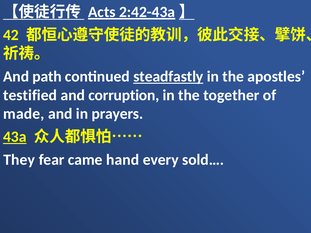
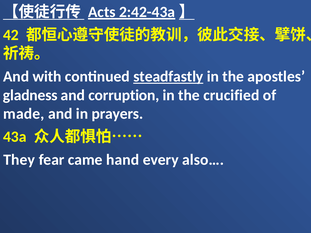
path: path -> with
testified: testified -> gladness
together: together -> crucified
43a underline: present -> none
sold…: sold… -> also…
